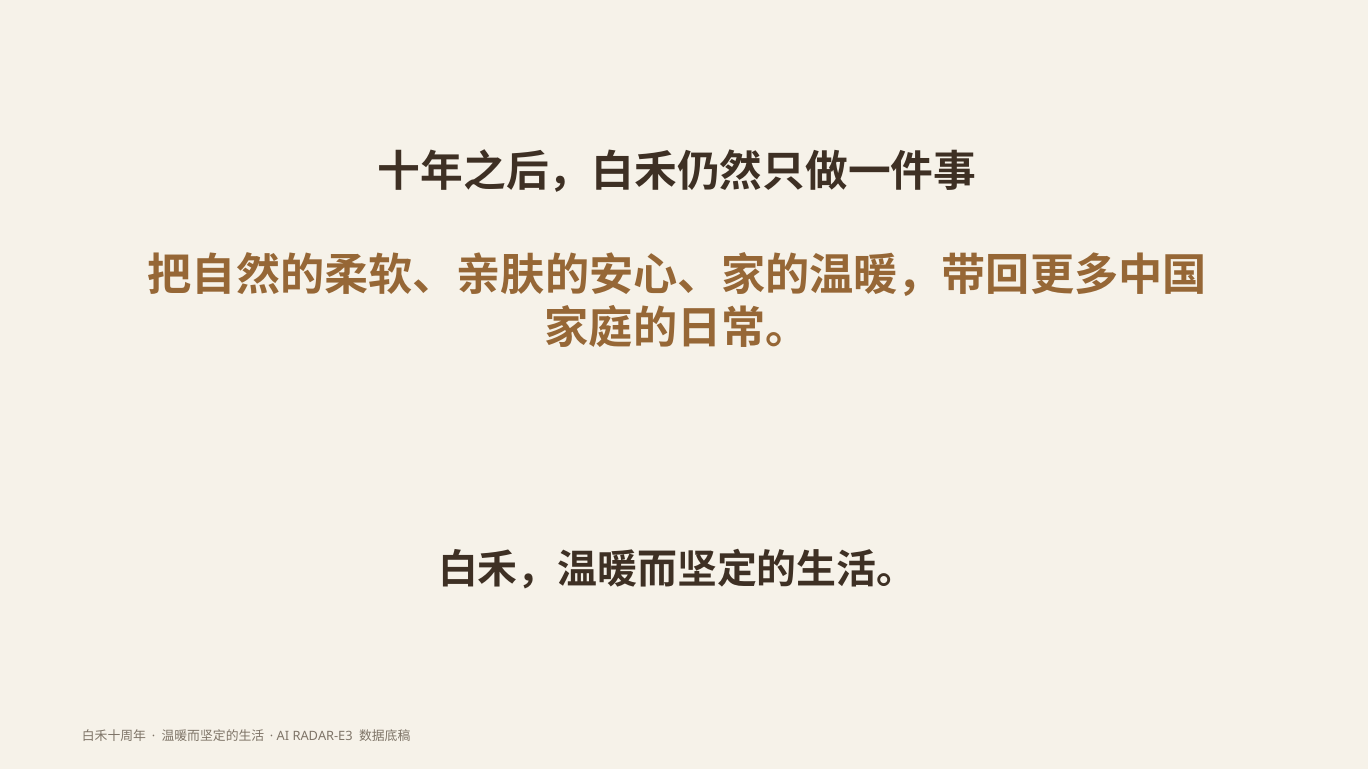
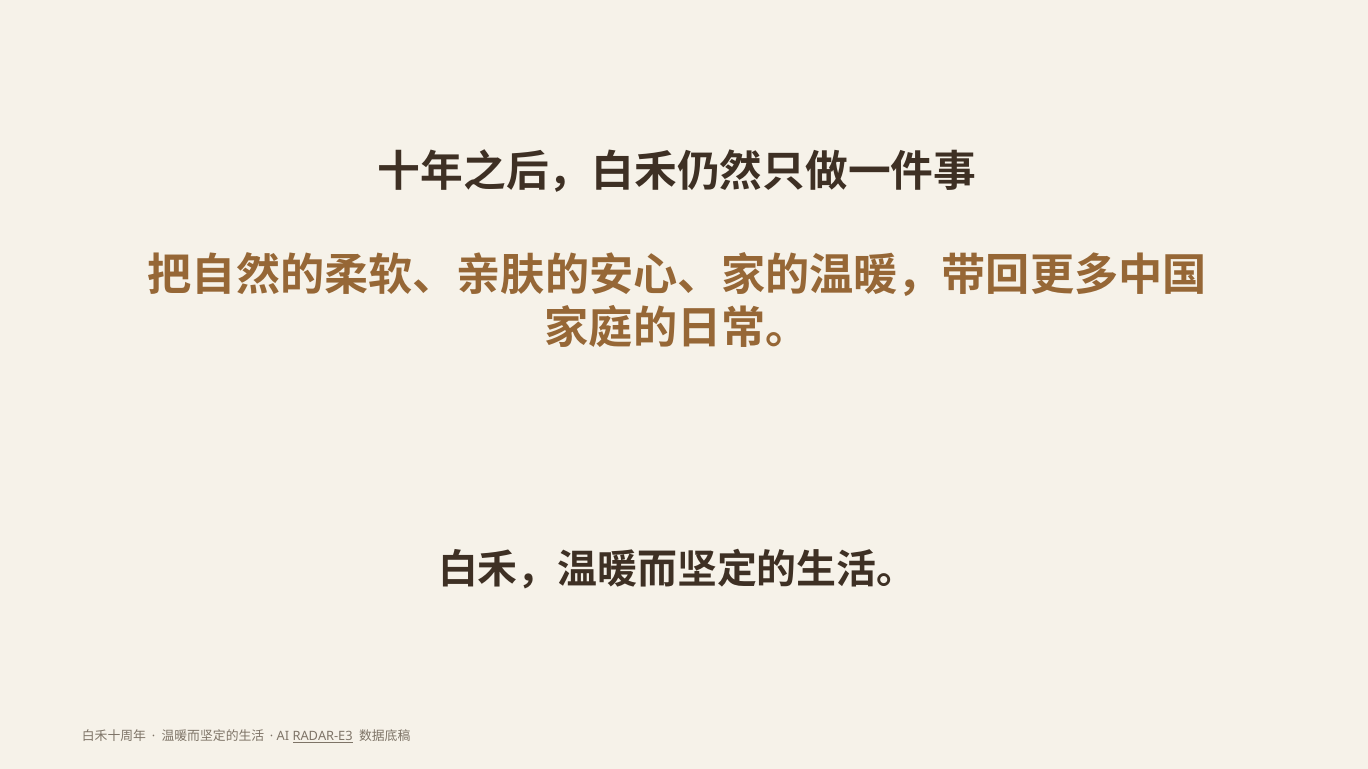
RADAR-E3 underline: none -> present
